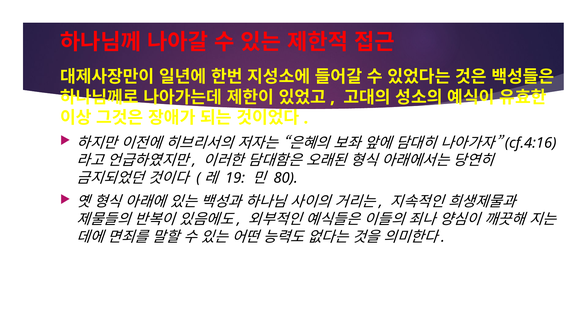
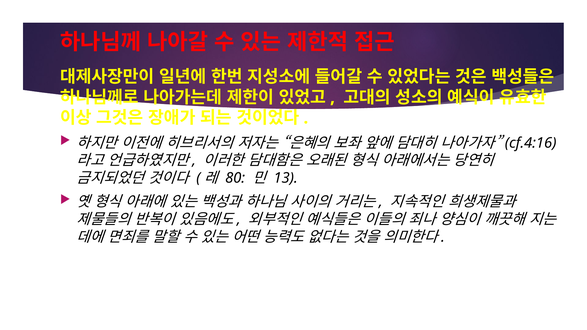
19: 19 -> 80
80: 80 -> 13
